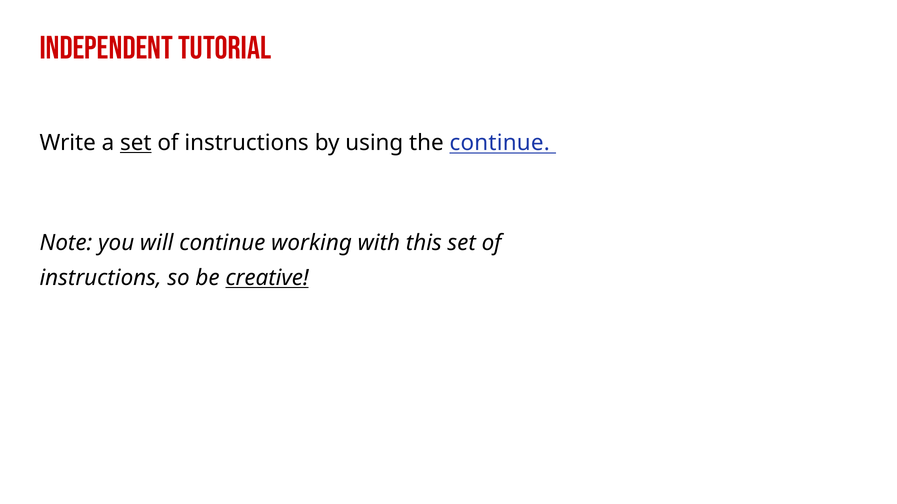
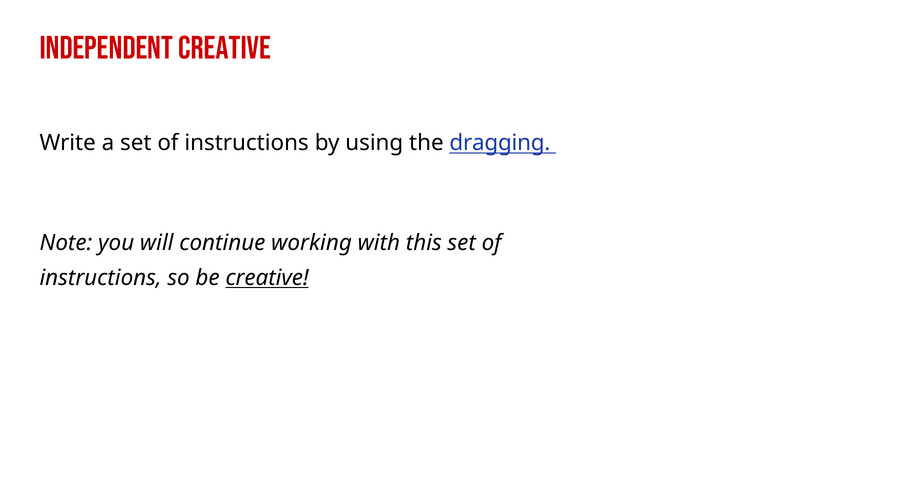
Independent tutorial: tutorial -> creative
set at (136, 143) underline: present -> none
the continue: continue -> dragging
